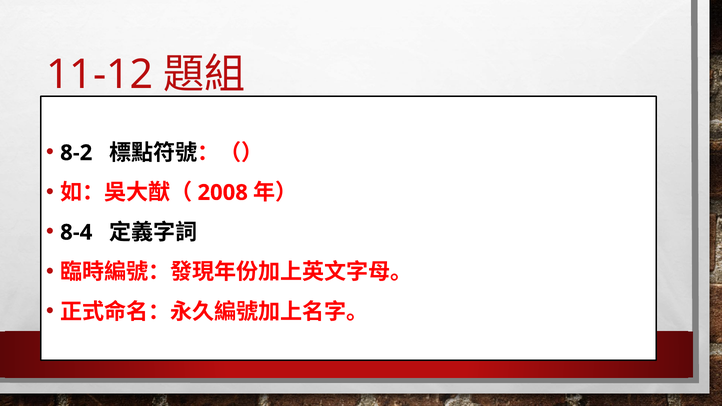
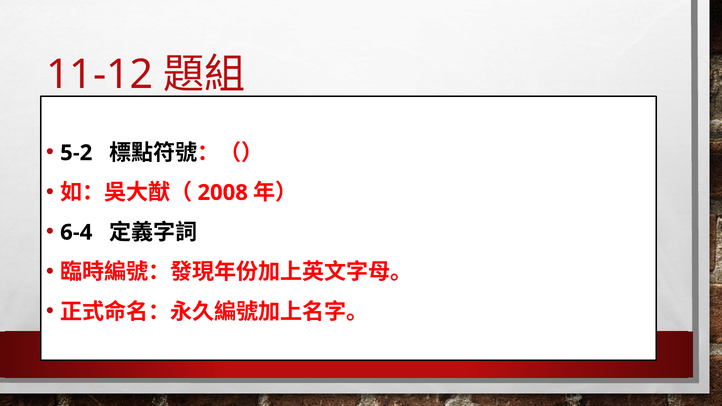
8-2: 8-2 -> 5-2
8-4: 8-4 -> 6-4
